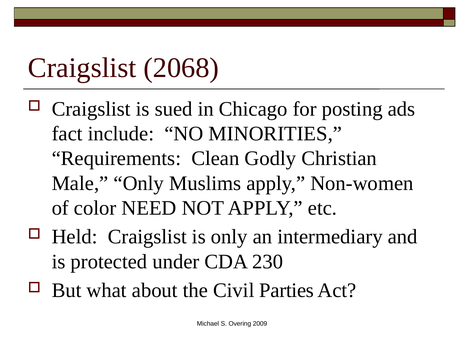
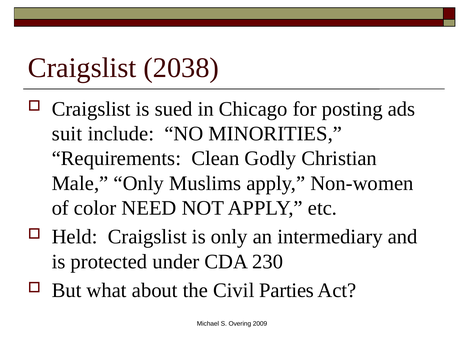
2068: 2068 -> 2038
fact: fact -> suit
